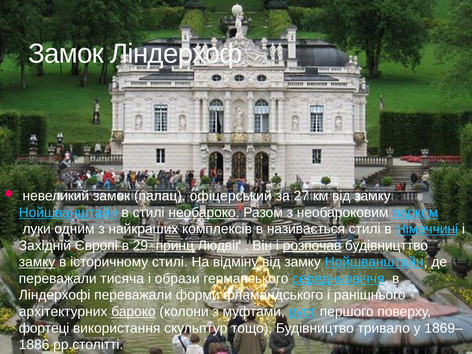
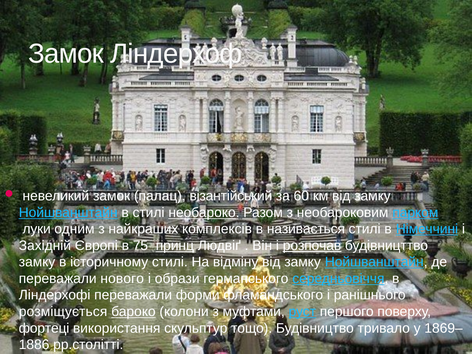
офіцерський: офіцерський -> візантійський
27: 27 -> 60
29: 29 -> 75
замку at (37, 262) underline: present -> none
тисяча: тисяча -> нового
архітектурних: архітектурних -> розміщується
